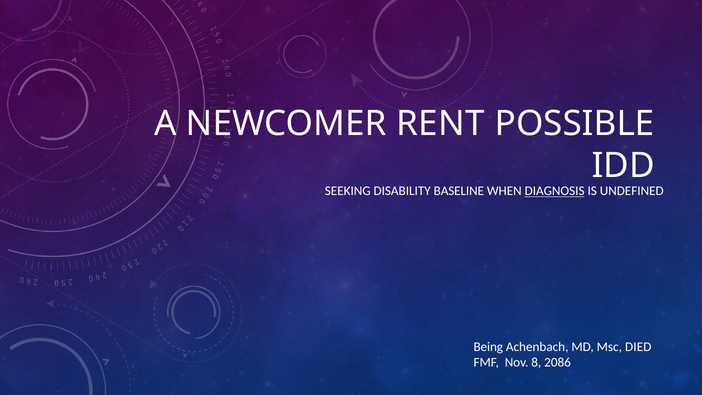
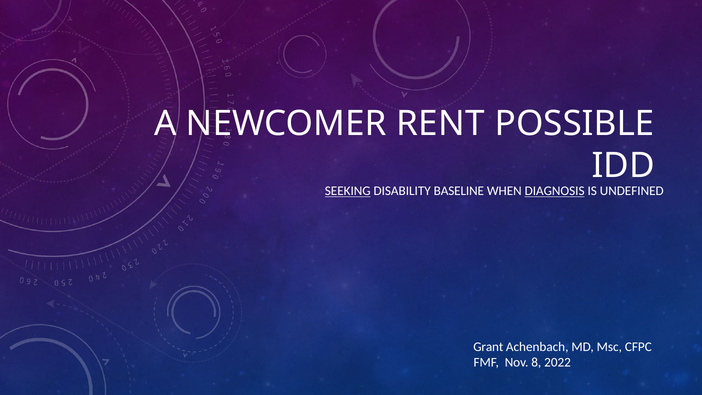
SEEKING underline: none -> present
Being: Being -> Grant
DIED: DIED -> CFPC
2086: 2086 -> 2022
